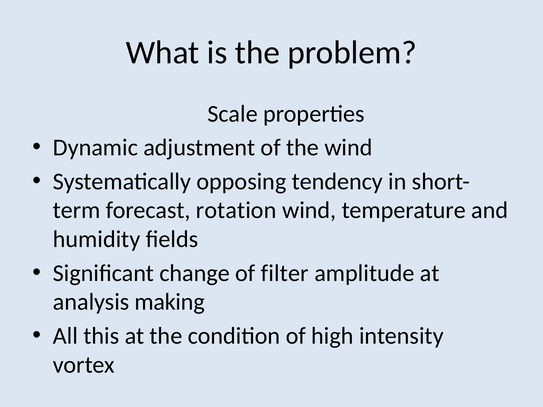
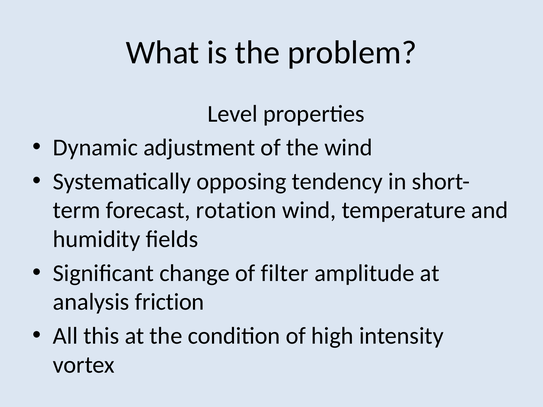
Scale: Scale -> Level
making: making -> friction
